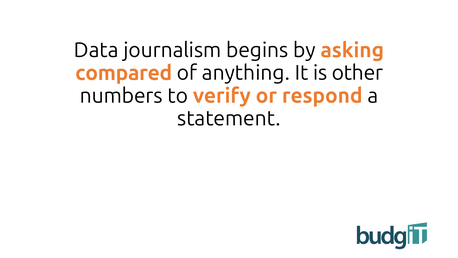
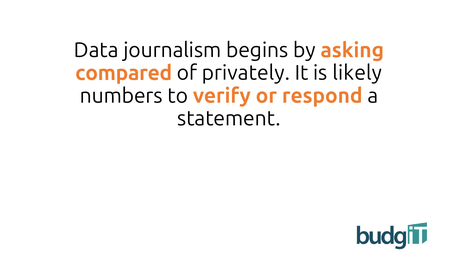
anything: anything -> privately
other: other -> likely
